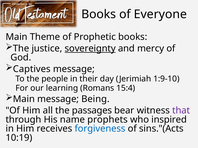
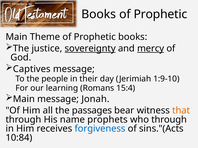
Books of Everyone: Everyone -> Prophetic
mercy underline: none -> present
Being: Being -> Jonah
that colour: purple -> orange
who inspired: inspired -> through
10:19: 10:19 -> 10:84
